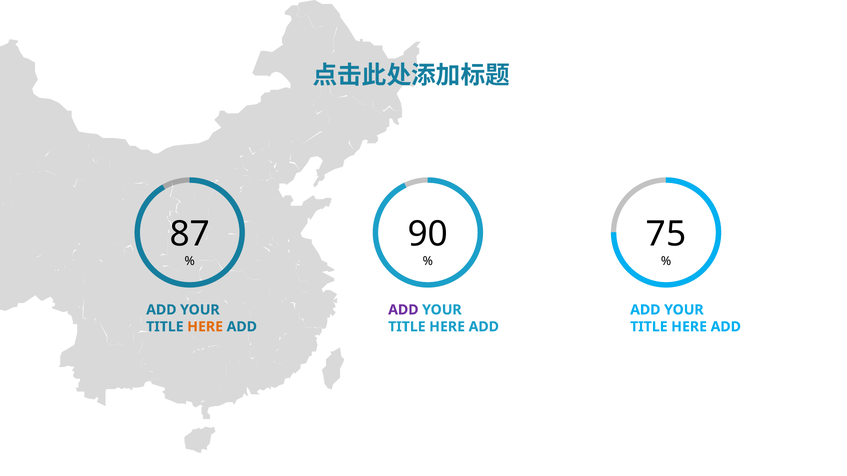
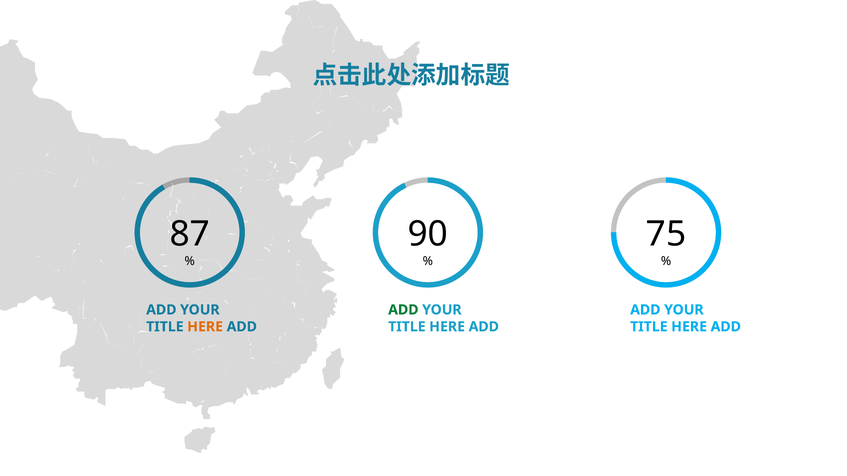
ADD at (403, 310) colour: purple -> green
